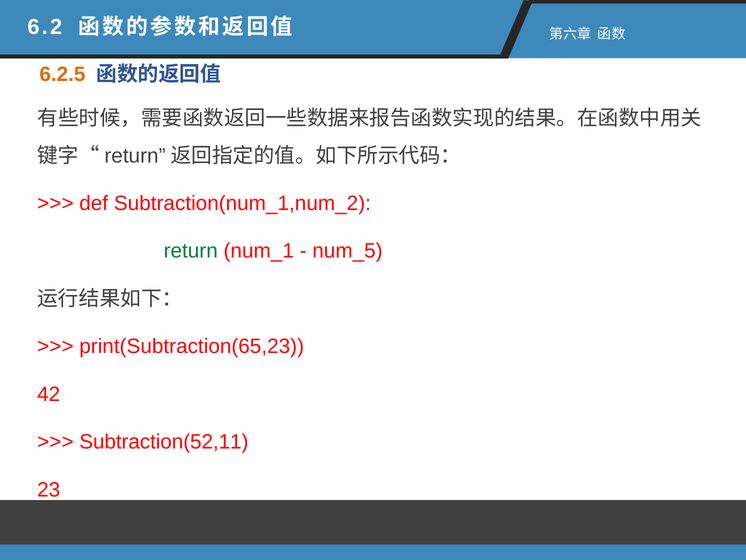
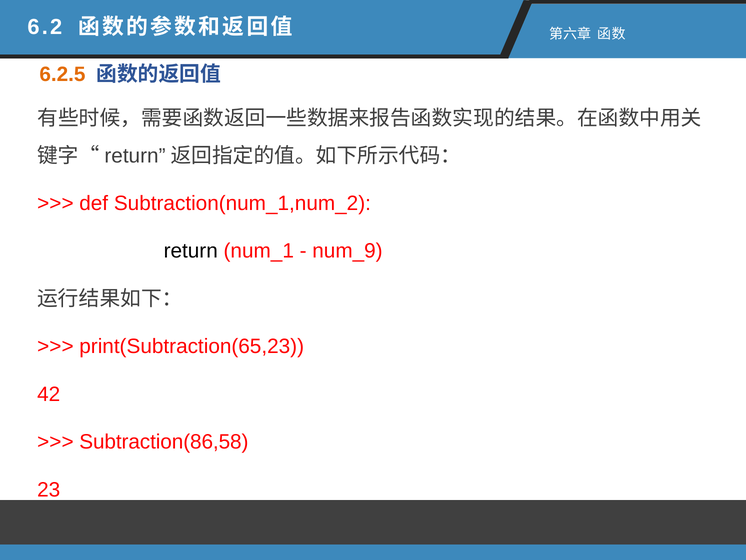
return colour: green -> black
num_5: num_5 -> num_9
Subtraction(52,11: Subtraction(52,11 -> Subtraction(86,58
